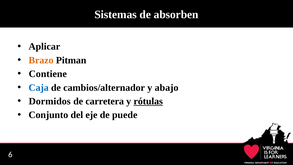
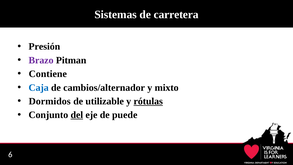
absorben: absorben -> carretera
Aplicar: Aplicar -> Presión
Brazo colour: orange -> purple
abajo: abajo -> mixto
carretera: carretera -> utilizable
del underline: none -> present
